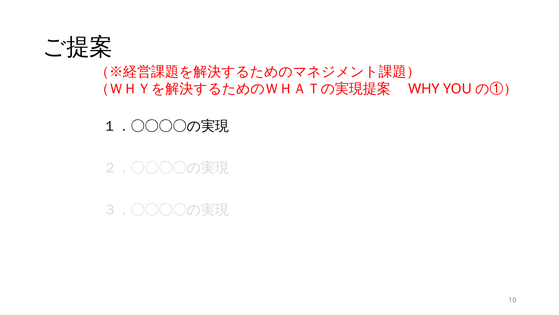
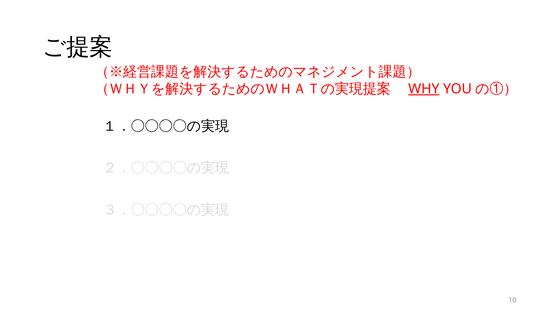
WHY underline: none -> present
